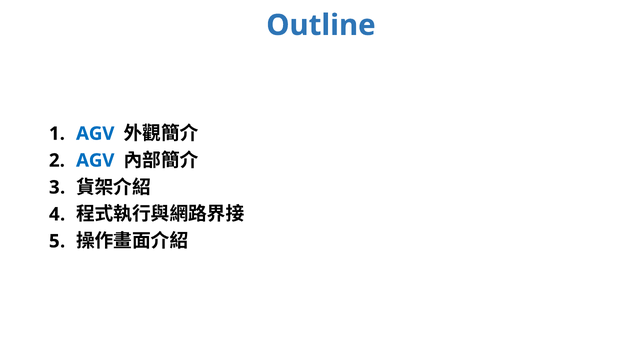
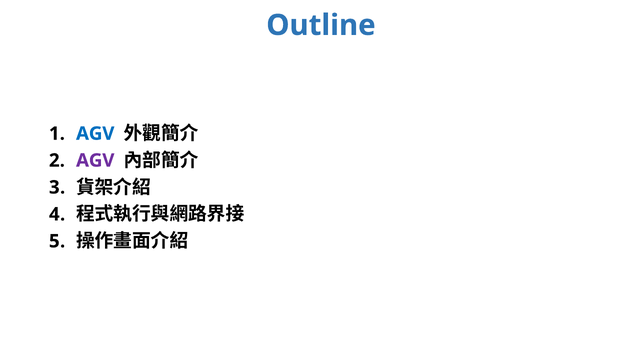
AGV at (95, 161) colour: blue -> purple
